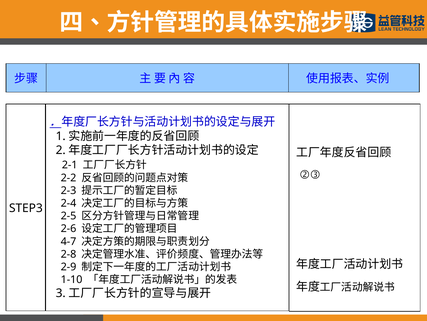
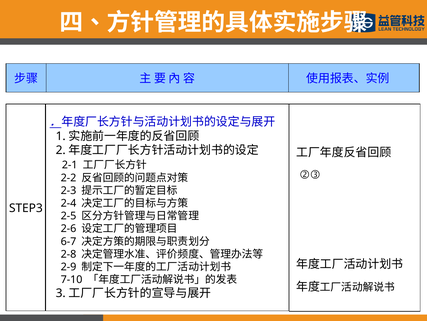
4-7: 4-7 -> 6-7
1-10: 1-10 -> 7-10
